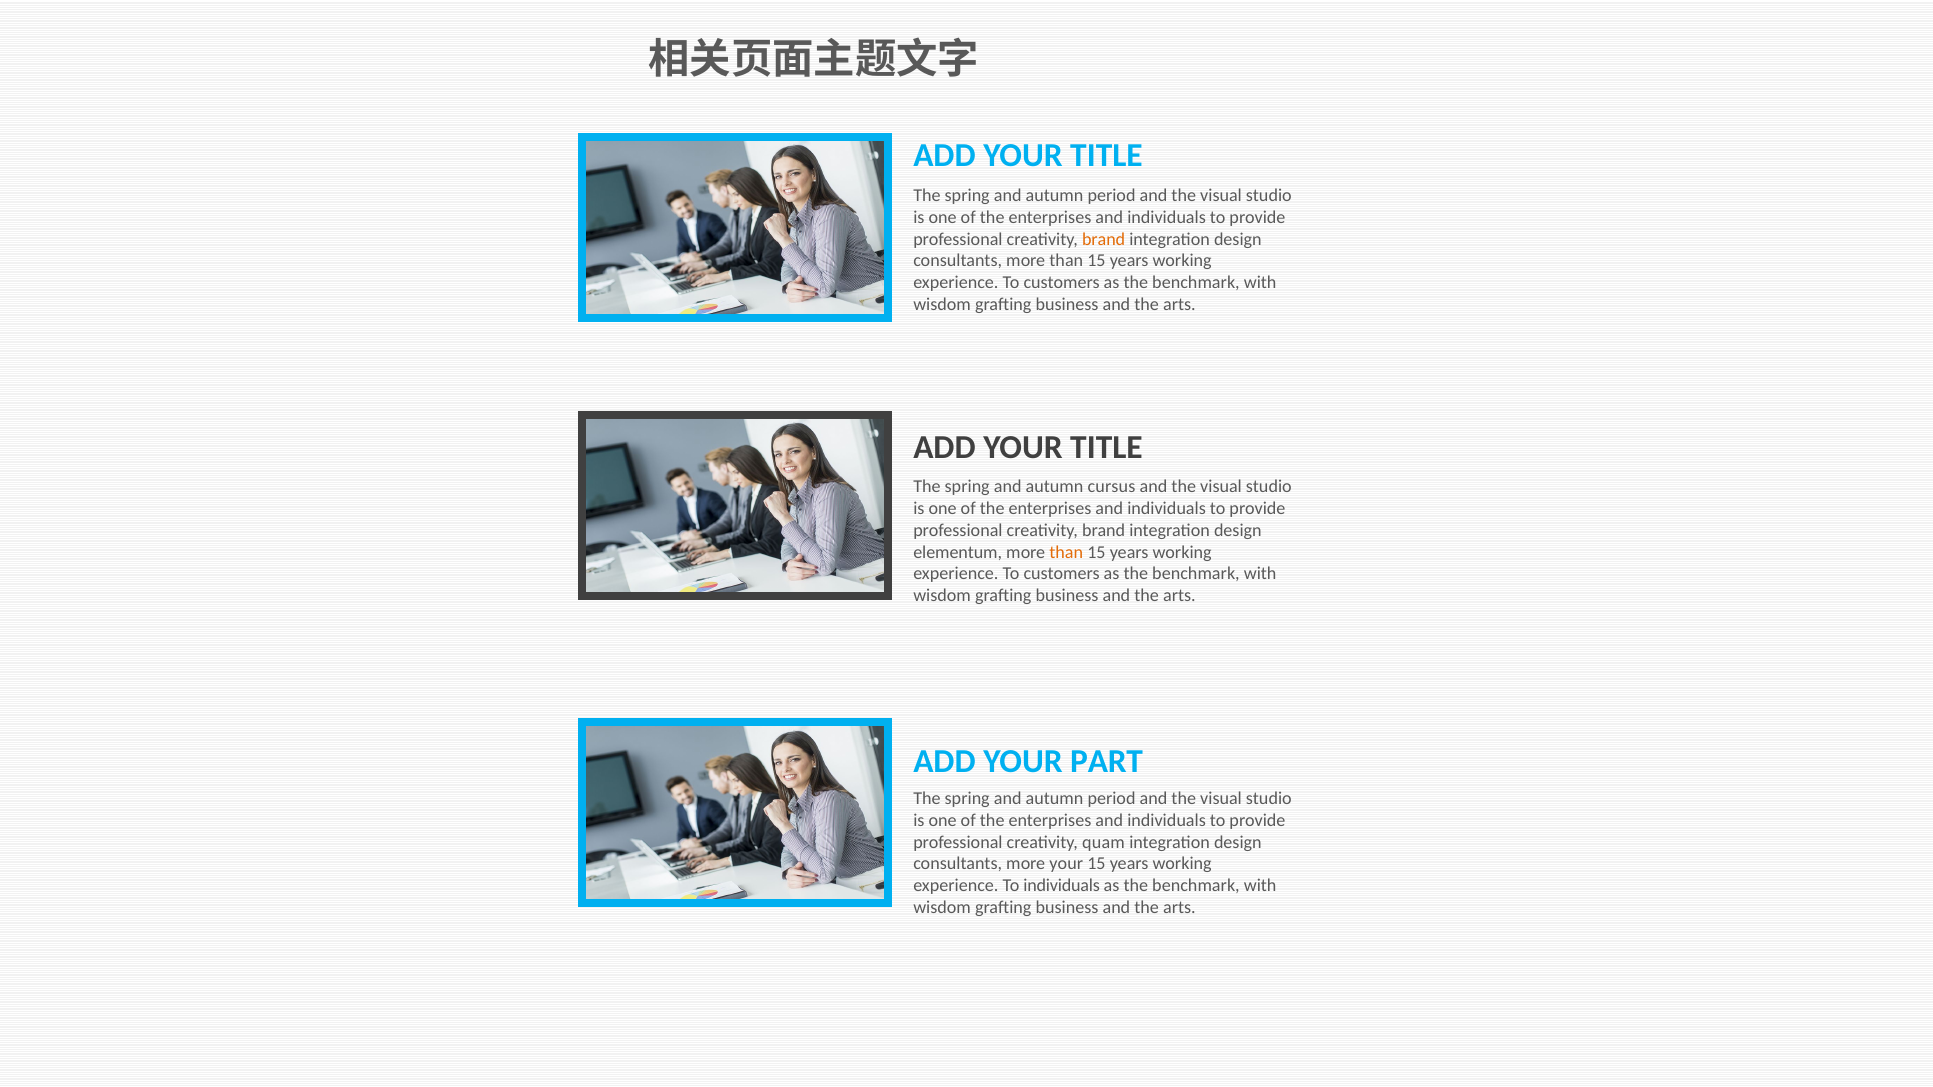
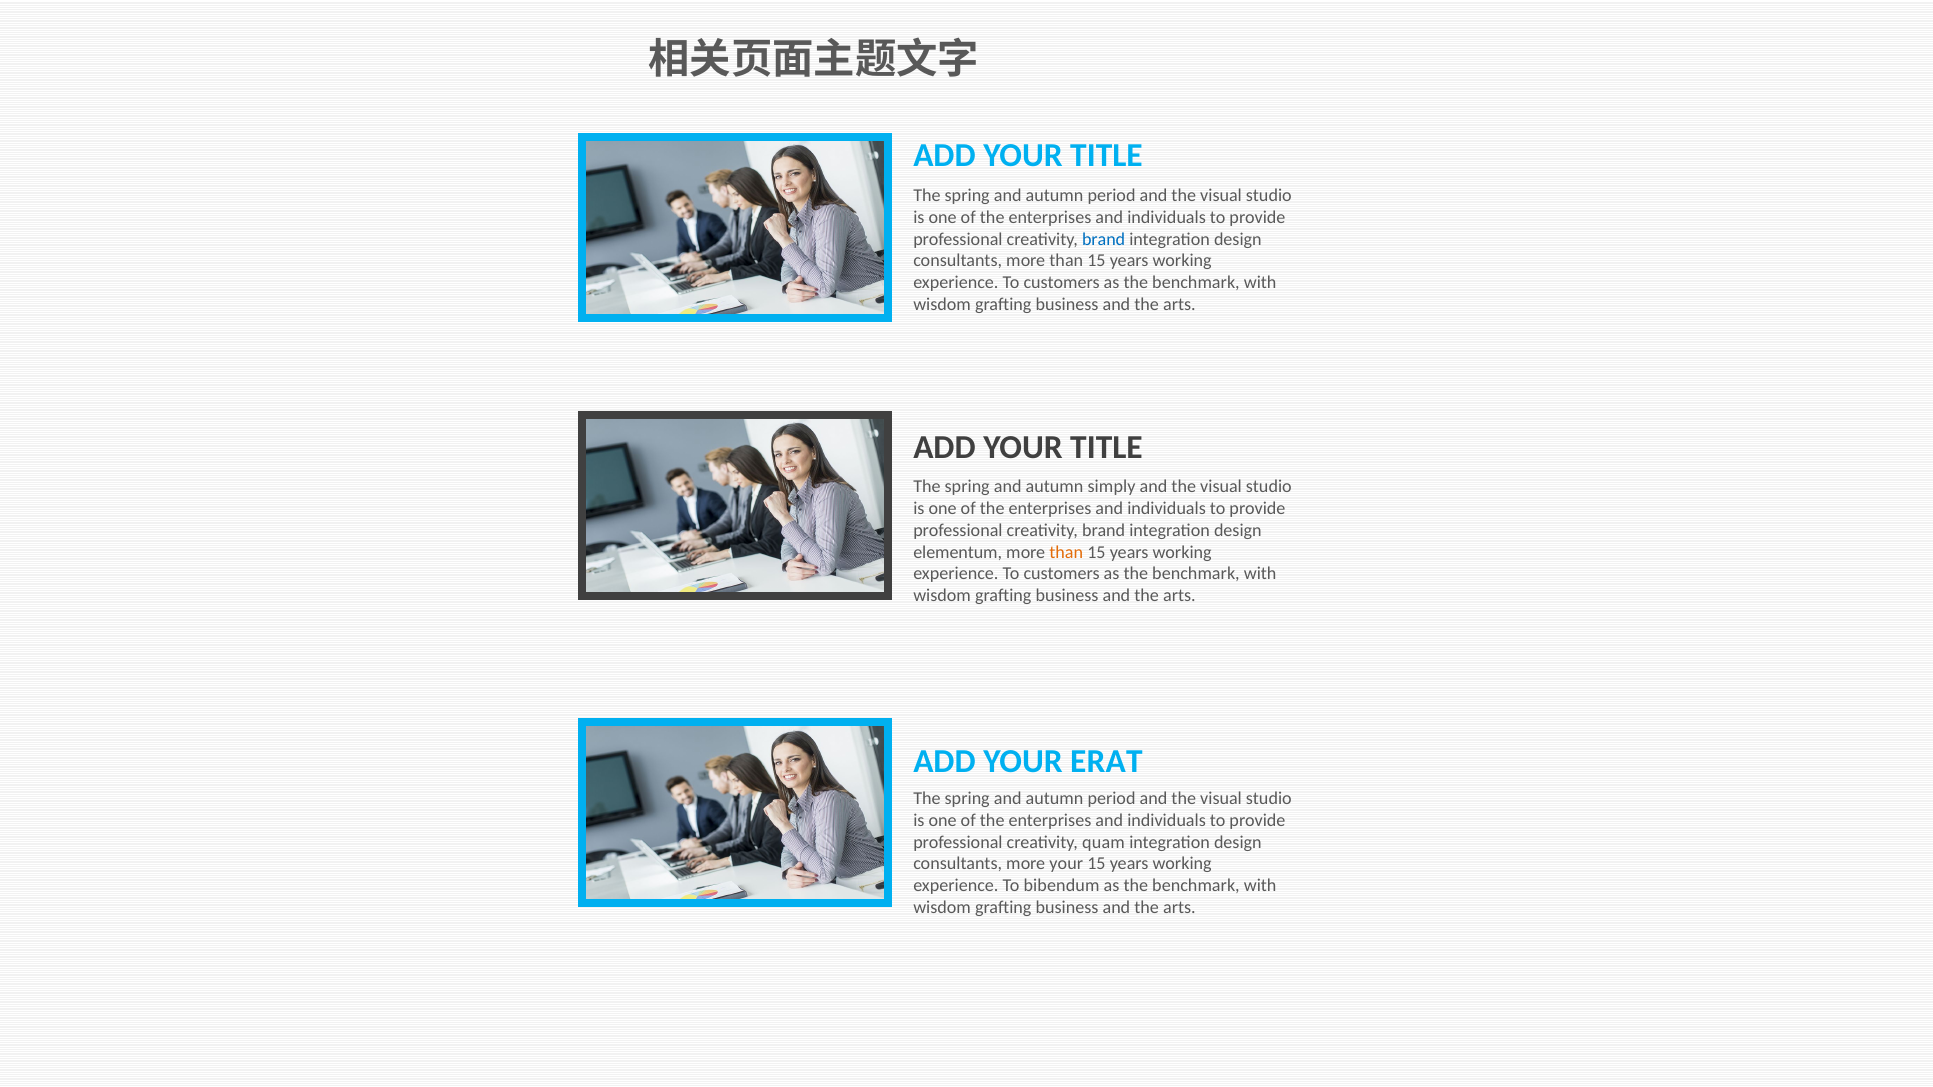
brand at (1104, 239) colour: orange -> blue
cursus: cursus -> simply
PART: PART -> ERAT
To individuals: individuals -> bibendum
